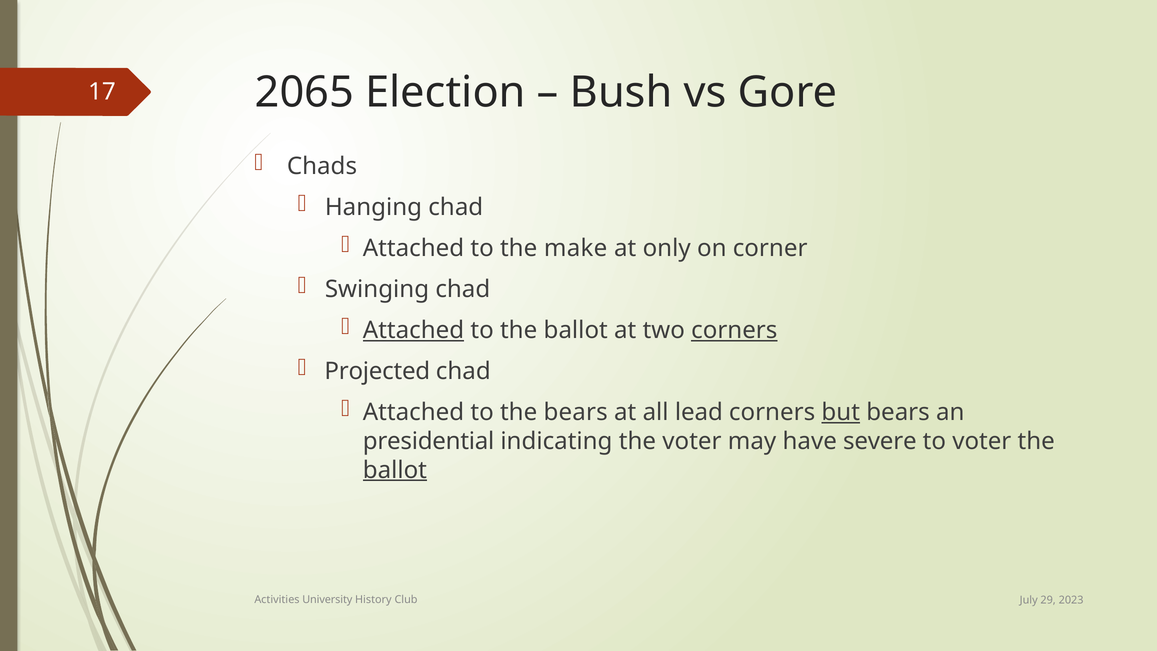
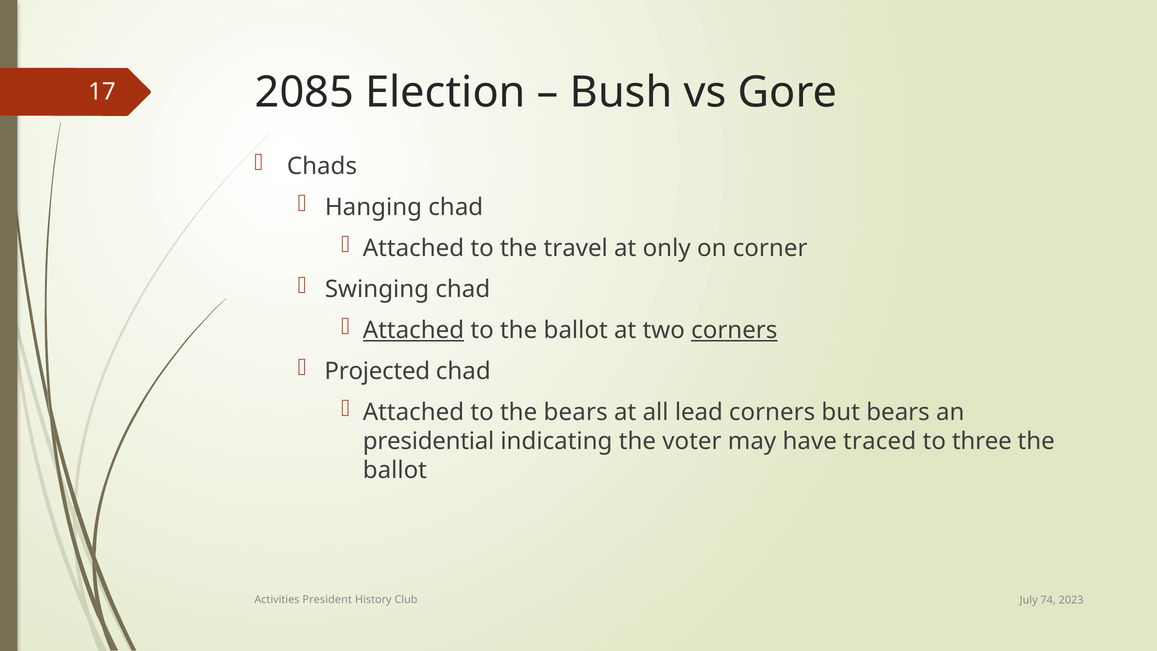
2065: 2065 -> 2085
make: make -> travel
but underline: present -> none
severe: severe -> traced
to voter: voter -> three
ballot at (395, 470) underline: present -> none
University: University -> President
29: 29 -> 74
